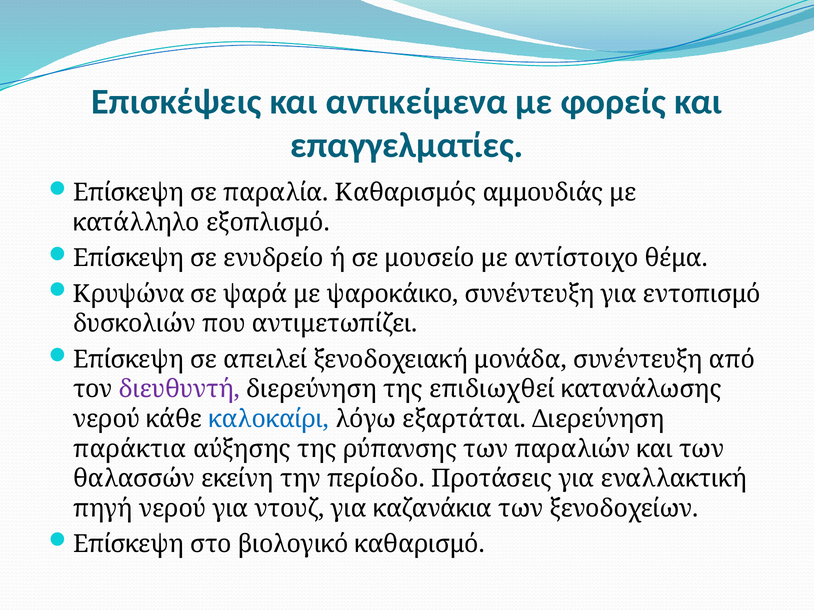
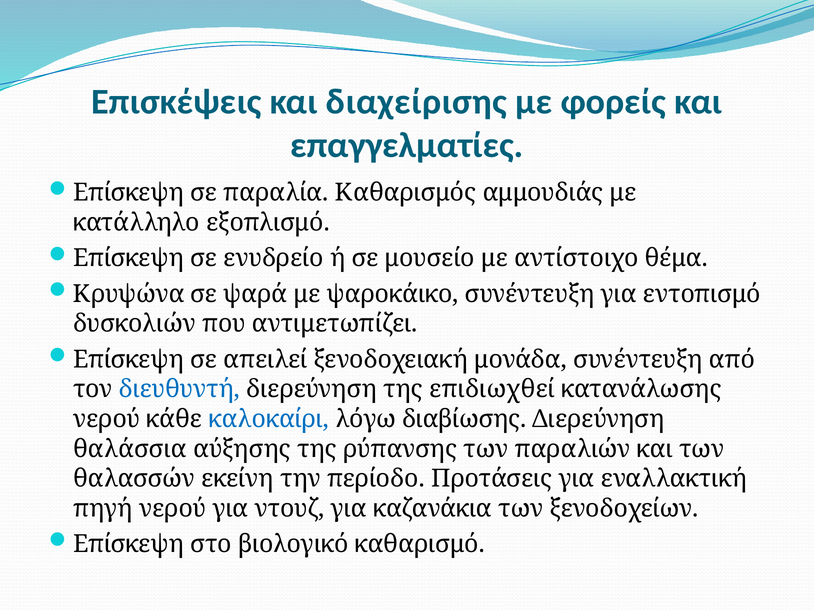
αντικείμενα: αντικείμενα -> διαχείρισης
διευθυντή colour: purple -> blue
εξαρτάται: εξαρτάται -> διαβίωσης
παράκτια: παράκτια -> θαλάσσια
